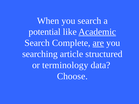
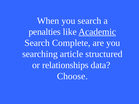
potential: potential -> penalties
are underline: present -> none
terminology: terminology -> relationships
